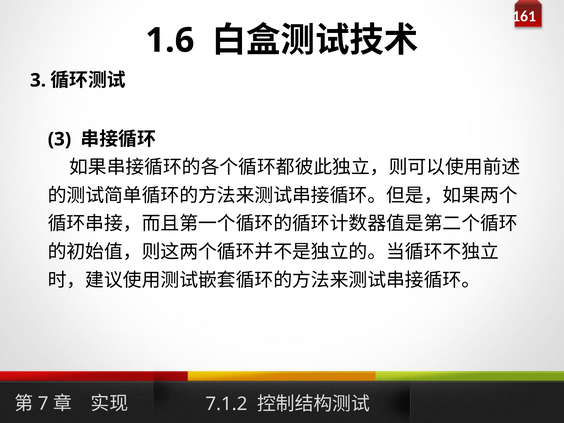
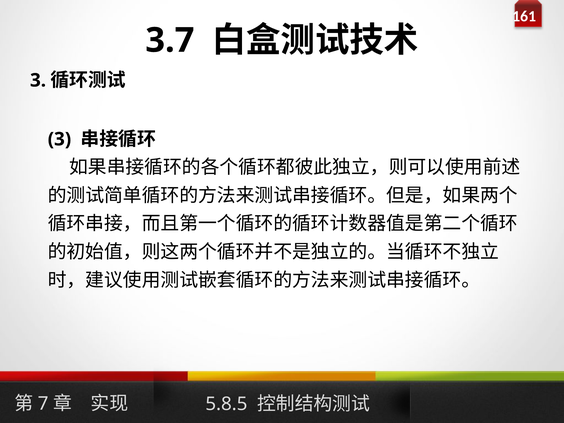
1.6: 1.6 -> 3.7
7.1.2: 7.1.2 -> 5.8.5
